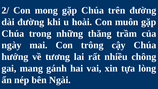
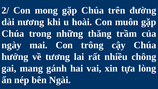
dài đường: đường -> nương
